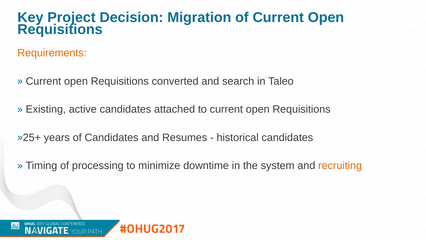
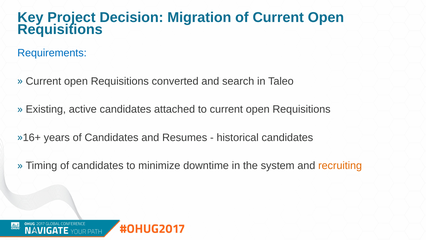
Requirements colour: orange -> blue
25+: 25+ -> 16+
Timing of processing: processing -> candidates
